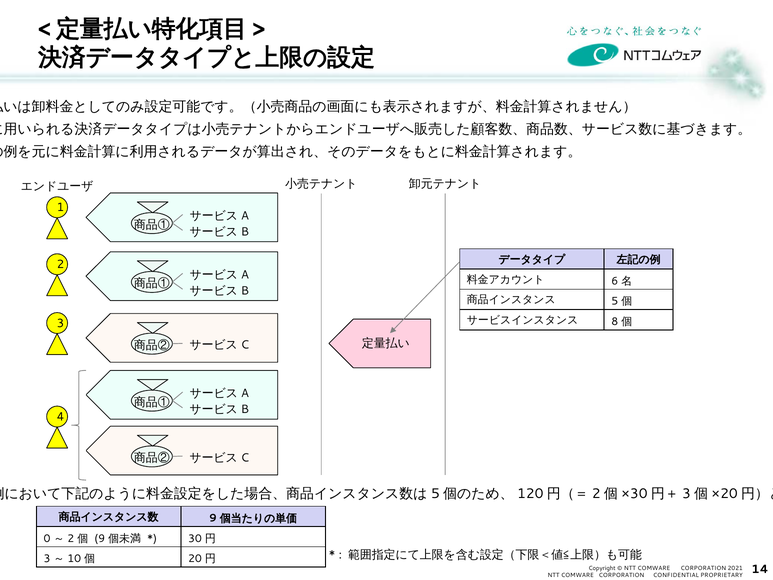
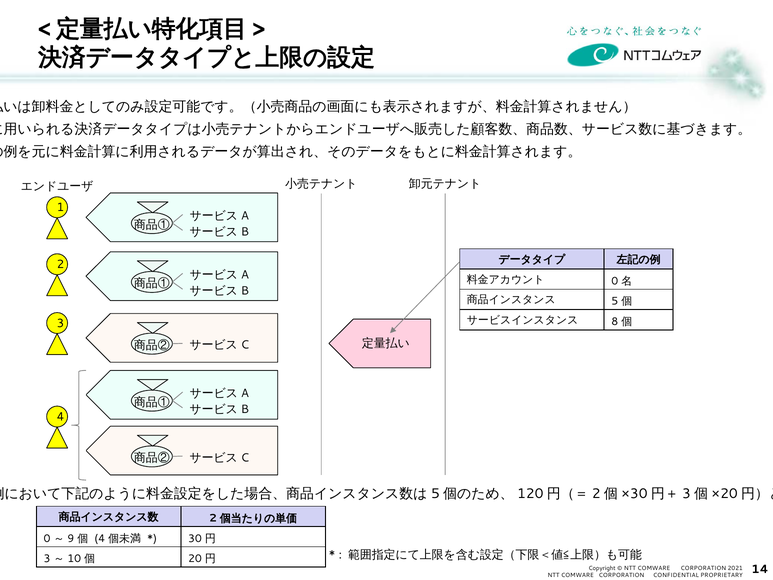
6 at (615, 281): 6 -> 0
9 at (213, 518): 9 -> 2
2 at (71, 538): 2 -> 9
9 at (100, 538): 9 -> 4
